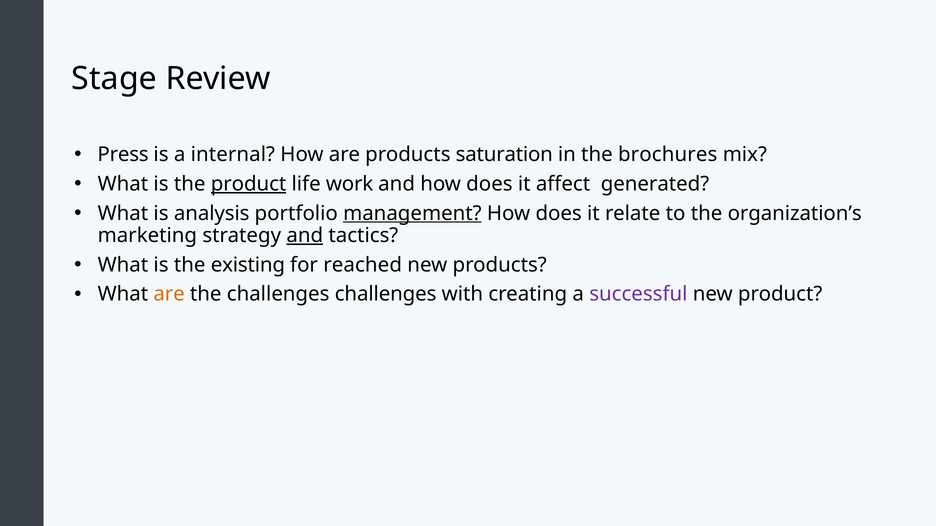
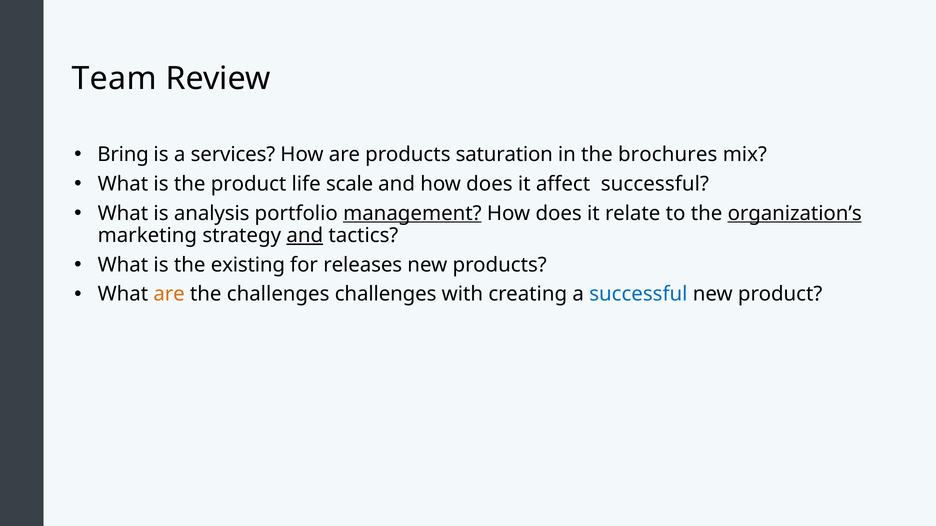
Stage: Stage -> Team
Press: Press -> Bring
internal: internal -> services
product at (249, 184) underline: present -> none
work: work -> scale
affect generated: generated -> successful
organization’s underline: none -> present
reached: reached -> releases
successful at (638, 294) colour: purple -> blue
